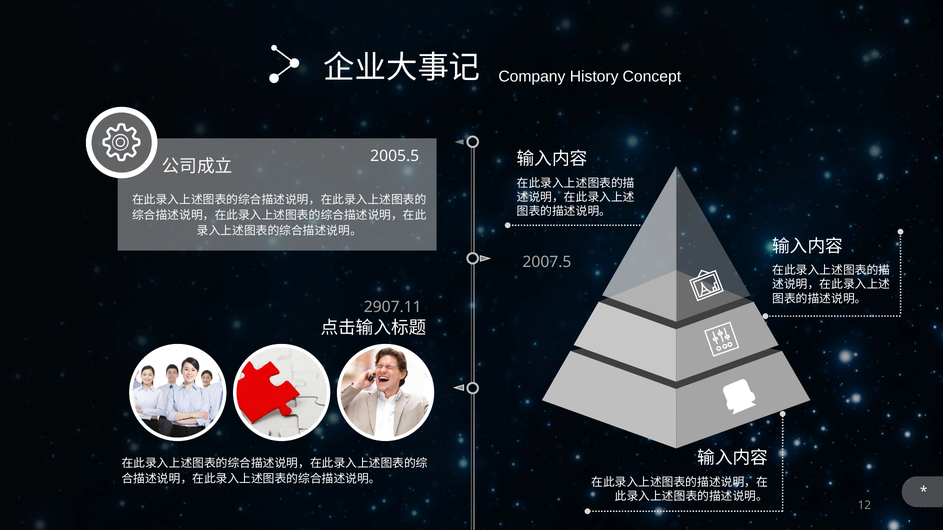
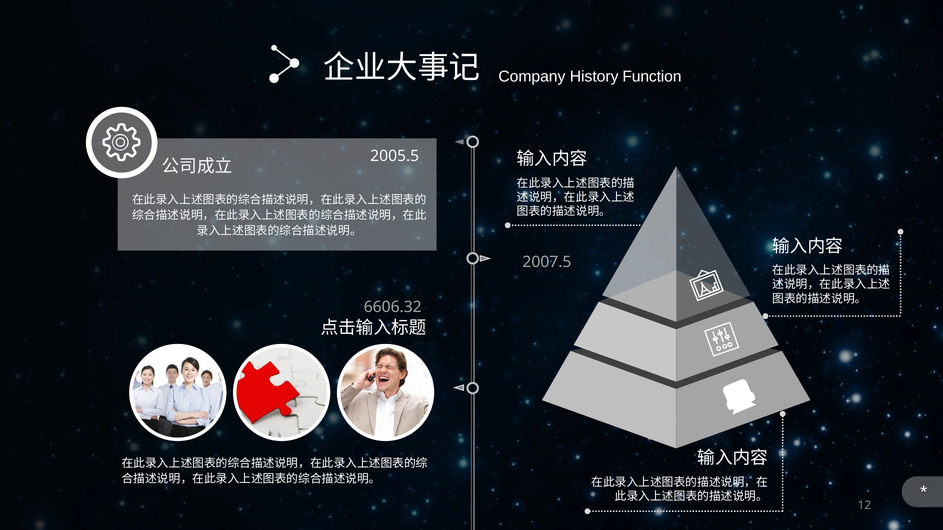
Concept: Concept -> Function
2907.11: 2907.11 -> 6606.32
